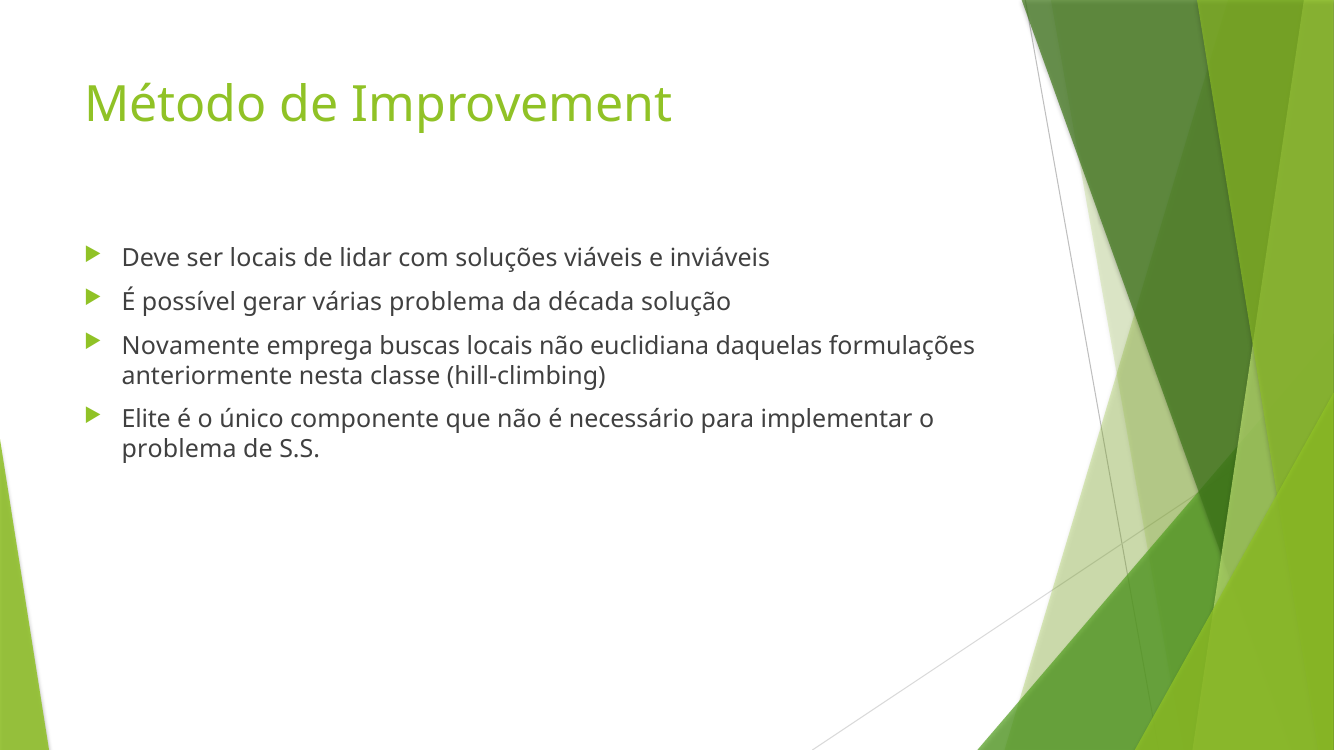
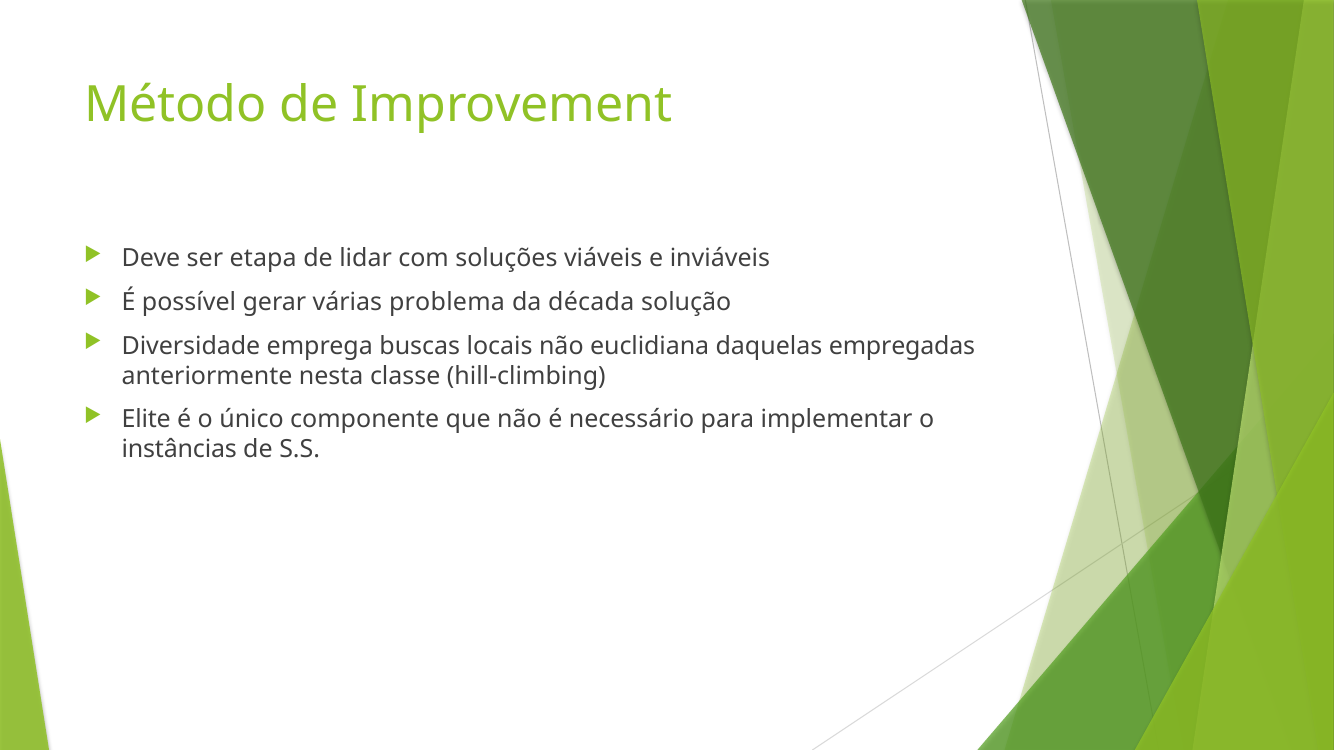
ser locais: locais -> etapa
Novamente: Novamente -> Diversidade
formulações: formulações -> empregadas
problema at (179, 450): problema -> instâncias
